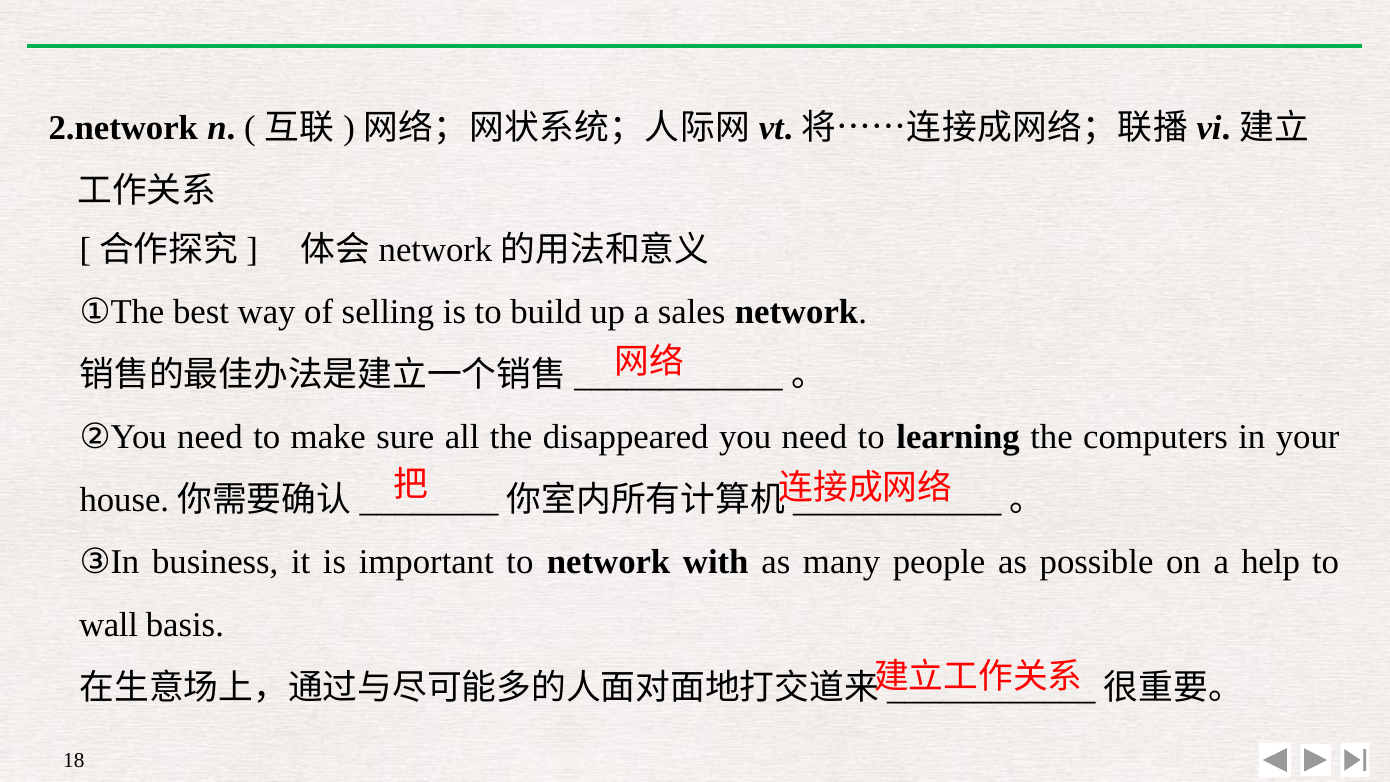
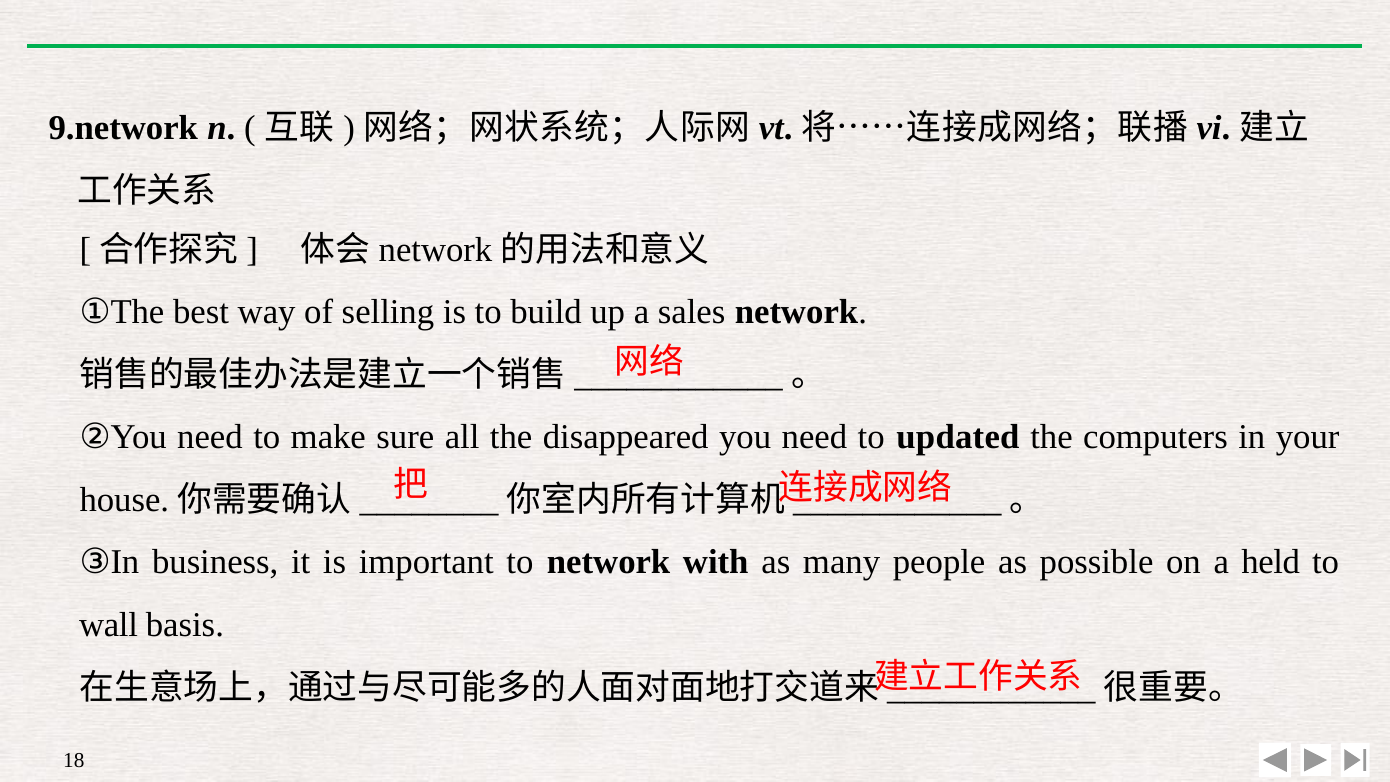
2.network: 2.network -> 9.network
learning: learning -> updated
help: help -> held
